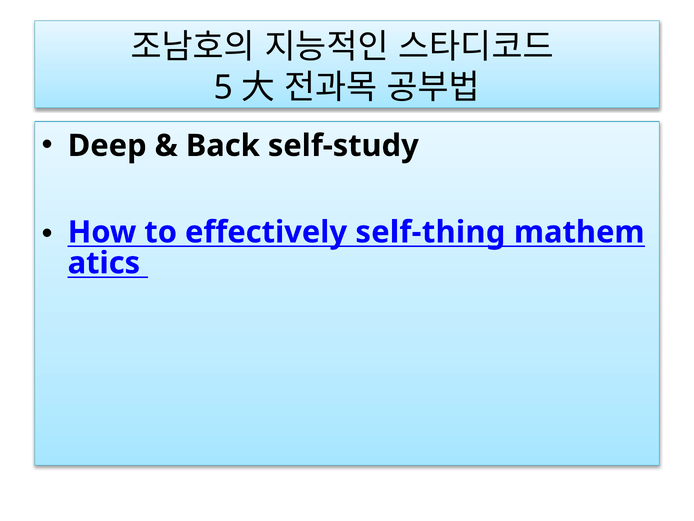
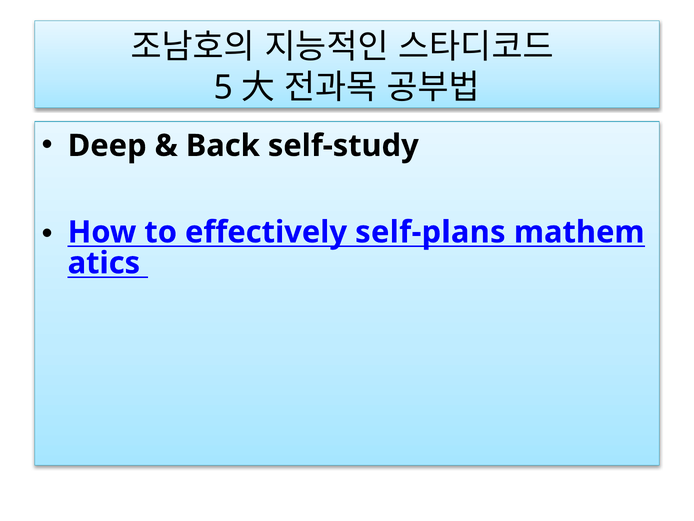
self-thing: self-thing -> self-plans
